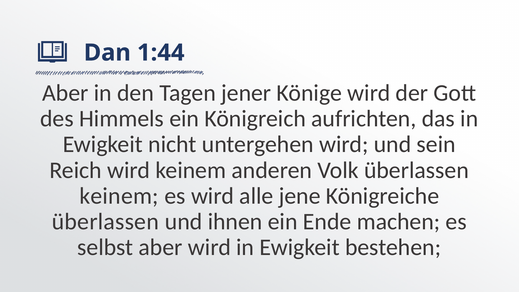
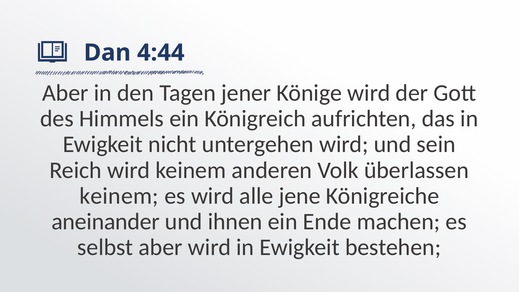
1:44: 1:44 -> 4:44
überlassen at (105, 222): überlassen -> aneinander
